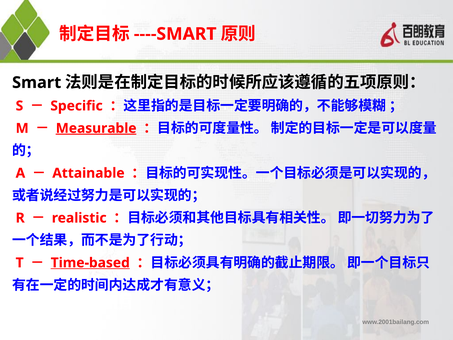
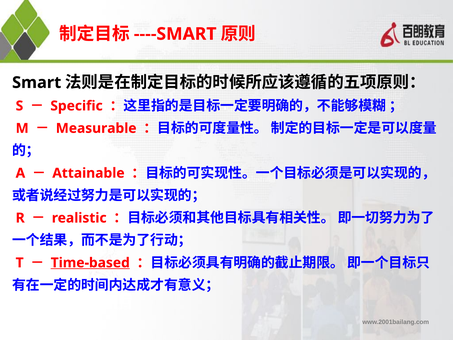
Measurable underline: present -> none
